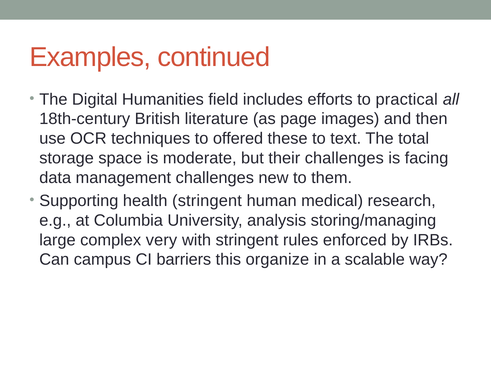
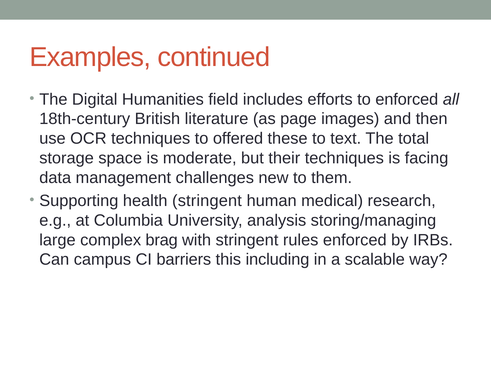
to practical: practical -> enforced
their challenges: challenges -> techniques
very: very -> brag
organize: organize -> including
